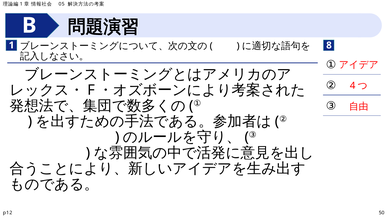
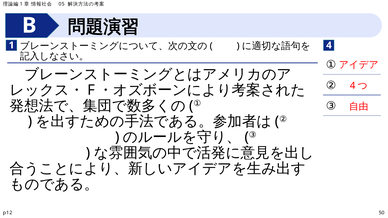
1 8: 8 -> 4
